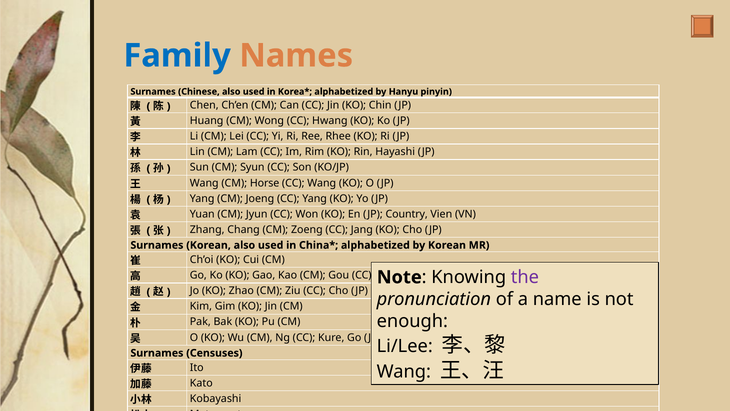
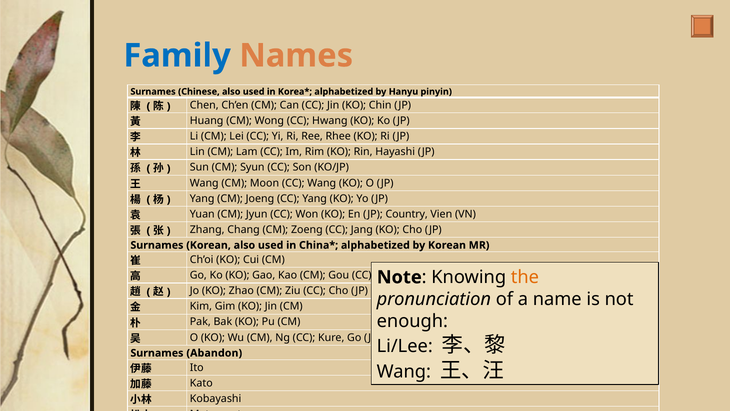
Horse: Horse -> Moon
the colour: purple -> orange
Censuses: Censuses -> Abandon
